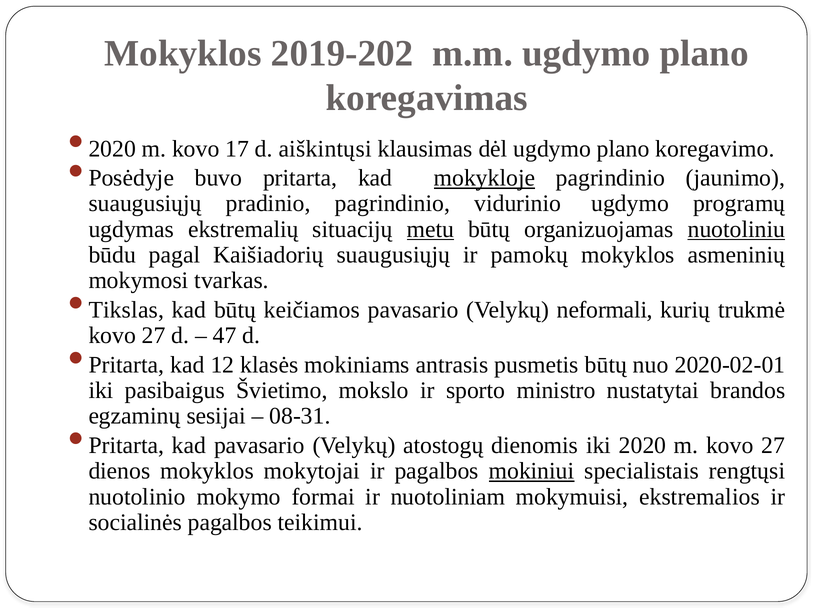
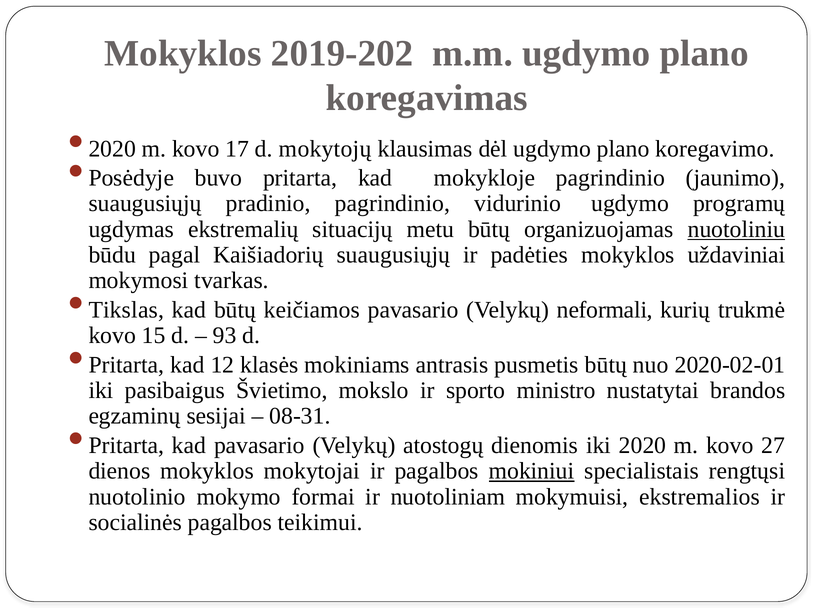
aiškintųsi: aiškintųsi -> mokytojų
mokykloje underline: present -> none
metu underline: present -> none
pamokų: pamokų -> padėties
asmeninių: asmeninių -> uždaviniai
27 at (154, 335): 27 -> 15
47: 47 -> 93
